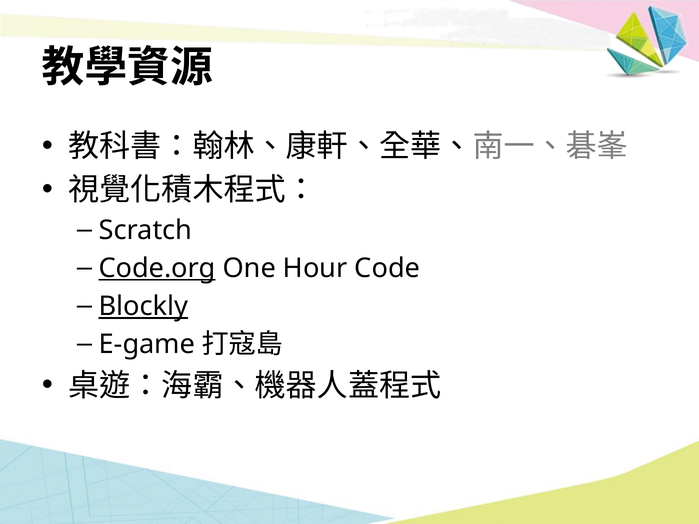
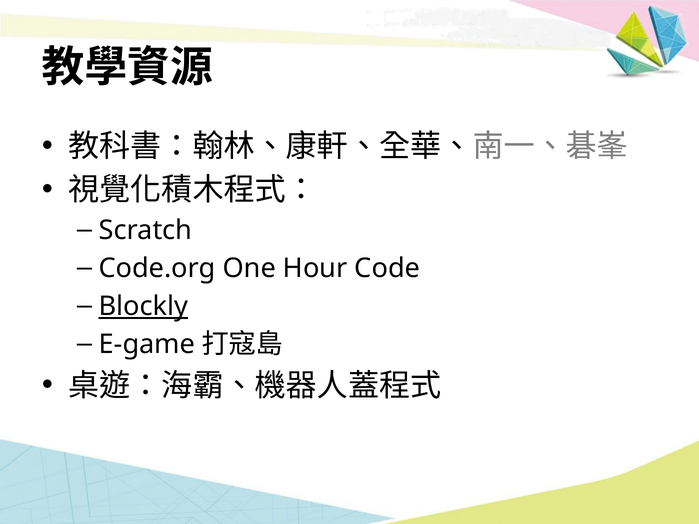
Code.org underline: present -> none
